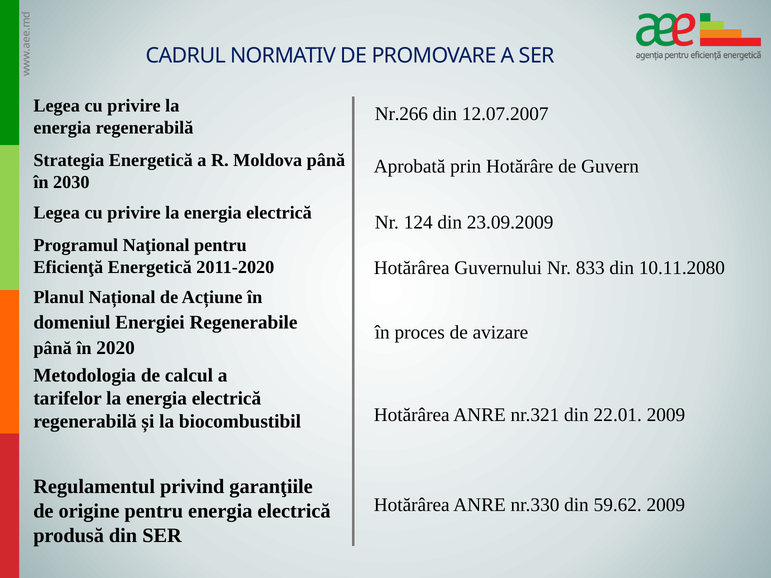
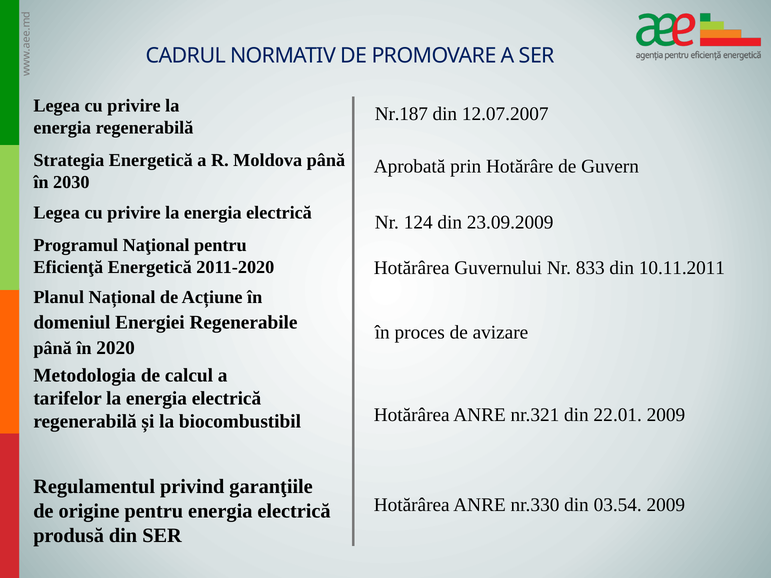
Nr.266: Nr.266 -> Nr.187
10.11.2080: 10.11.2080 -> 10.11.2011
59.62: 59.62 -> 03.54
